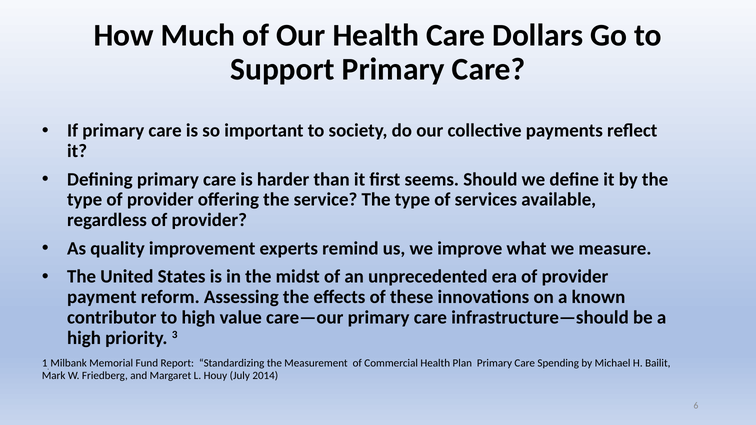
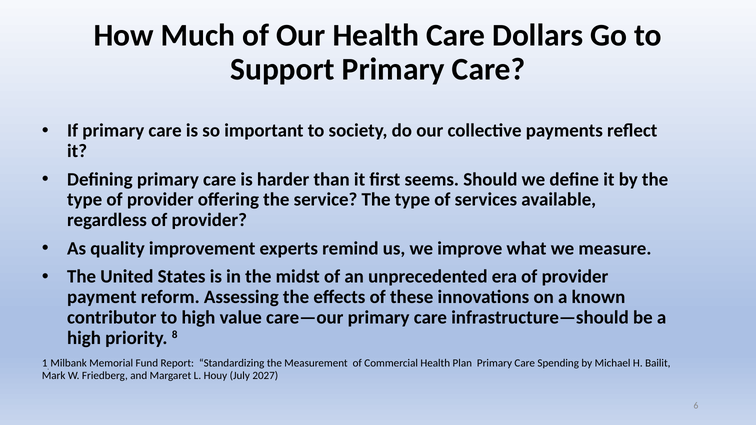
3: 3 -> 8
2014: 2014 -> 2027
